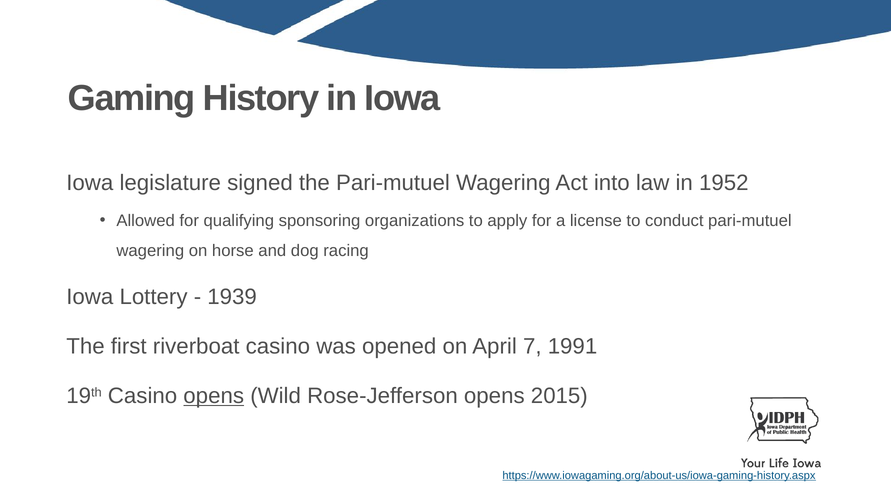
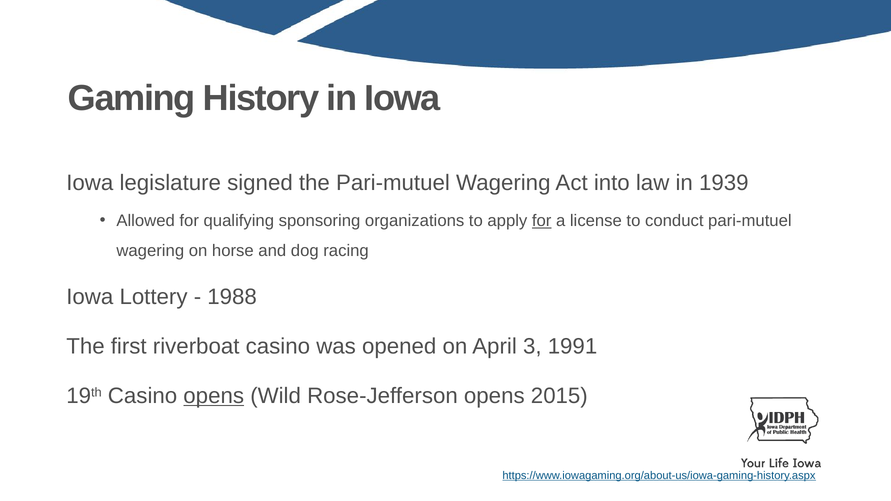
1952: 1952 -> 1939
for at (542, 221) underline: none -> present
1939: 1939 -> 1988
7: 7 -> 3
